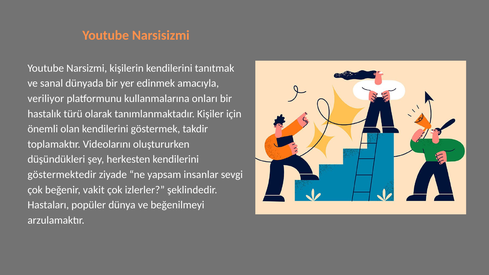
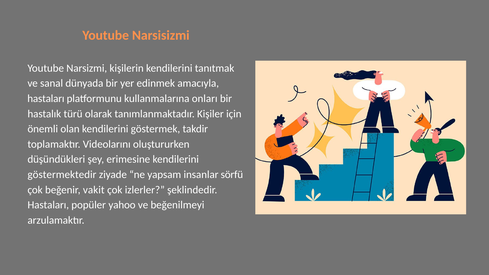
veriliyor at (46, 99): veriliyor -> hastaları
herkesten: herkesten -> erimesine
sevgi: sevgi -> sörfü
dünya: dünya -> yahoo
